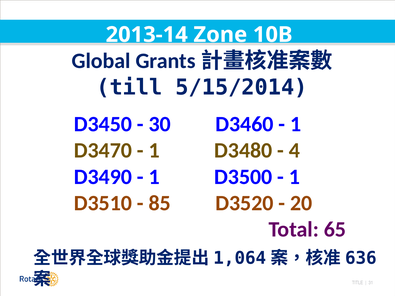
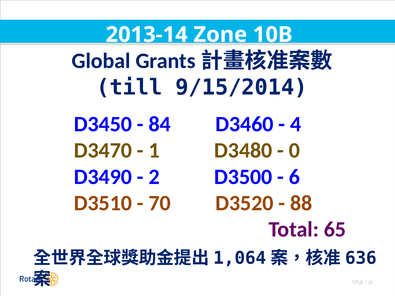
5/15/2014: 5/15/2014 -> 9/15/2014
30: 30 -> 84
1 at (296, 124): 1 -> 4
4: 4 -> 0
1 at (154, 177): 1 -> 2
1 at (294, 177): 1 -> 6
85: 85 -> 70
20: 20 -> 88
